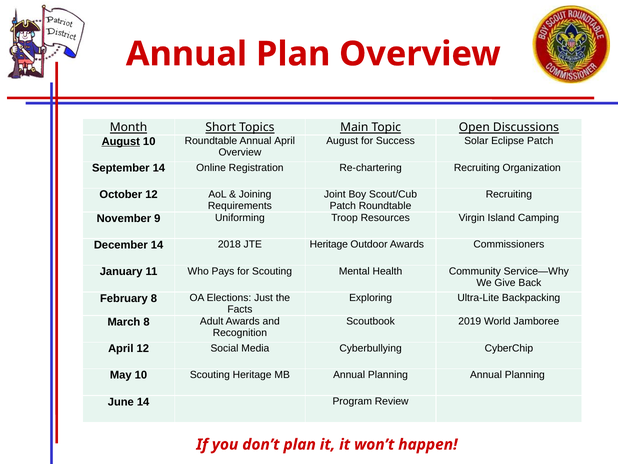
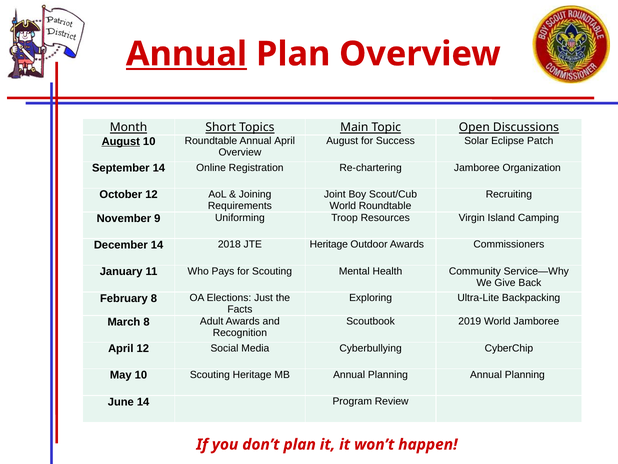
Annual at (187, 54) underline: none -> present
Re-chartering Recruiting: Recruiting -> Jamboree
Patch at (343, 206): Patch -> World
